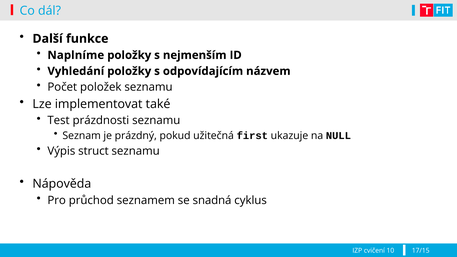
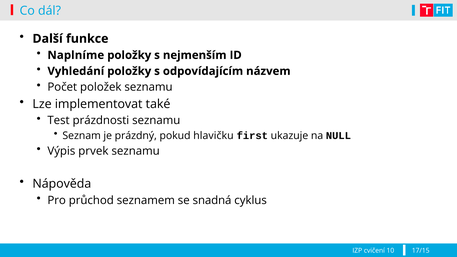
užitečná: užitečná -> hlavičku
struct: struct -> prvek
